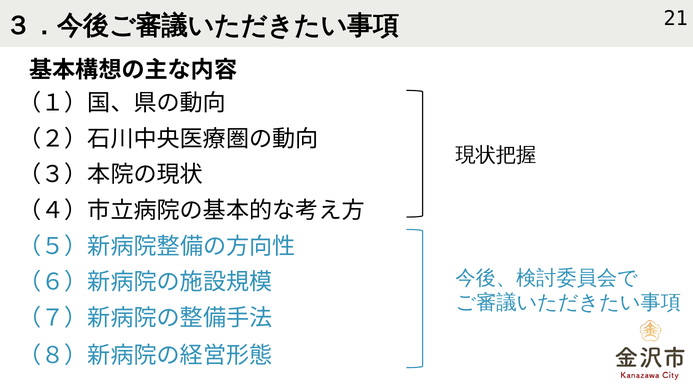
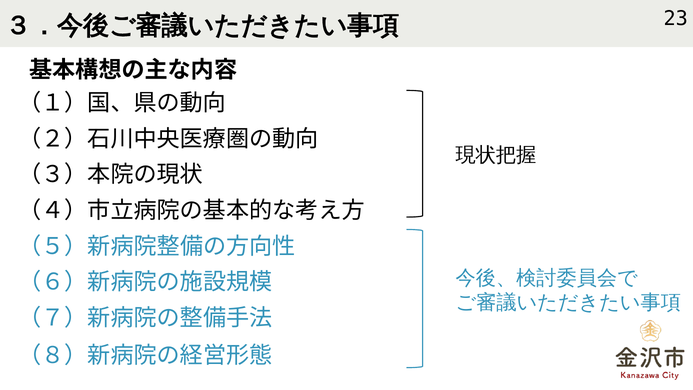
21: 21 -> 23
